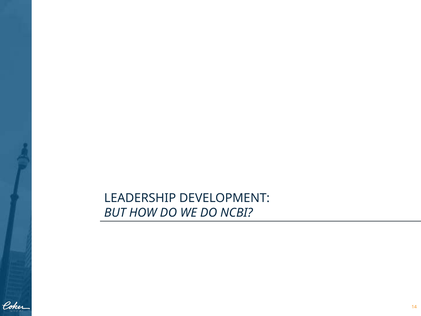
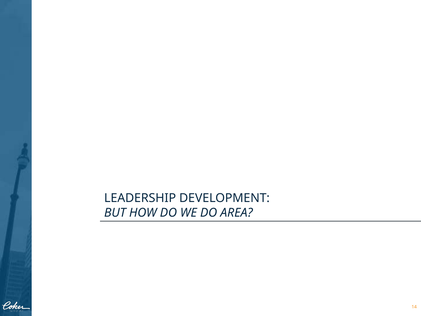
NCBI: NCBI -> AREA
